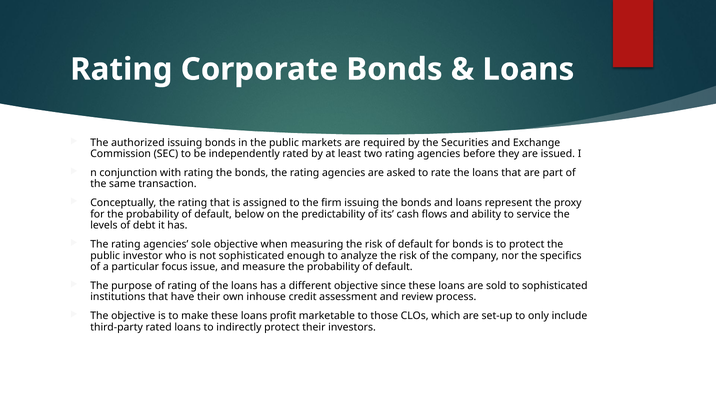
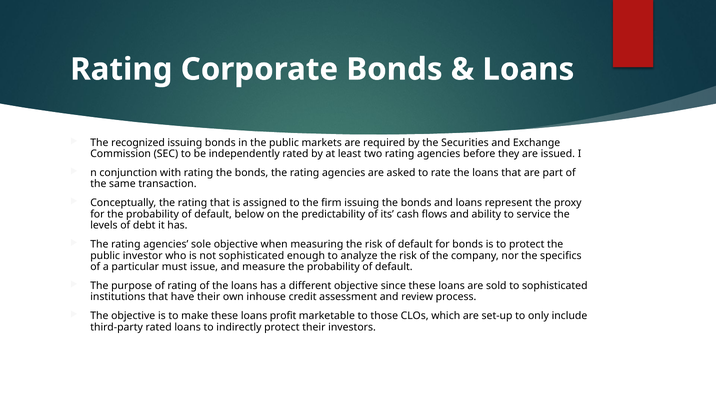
authorized: authorized -> recognized
focus: focus -> must
